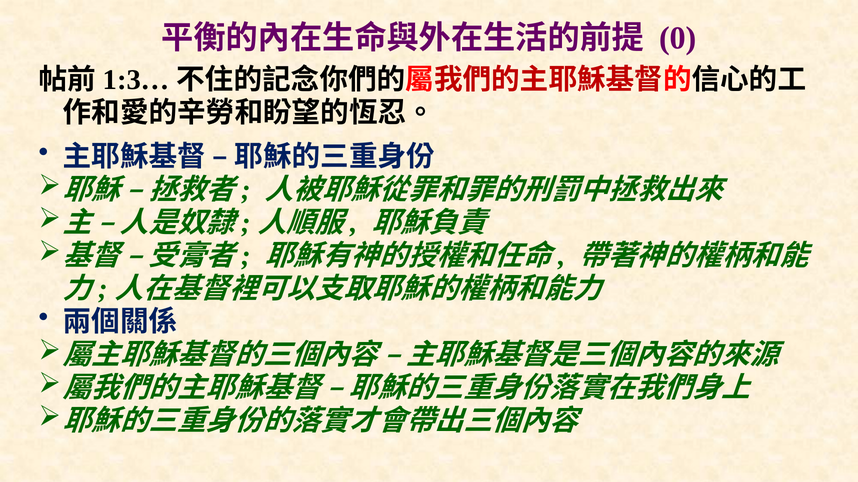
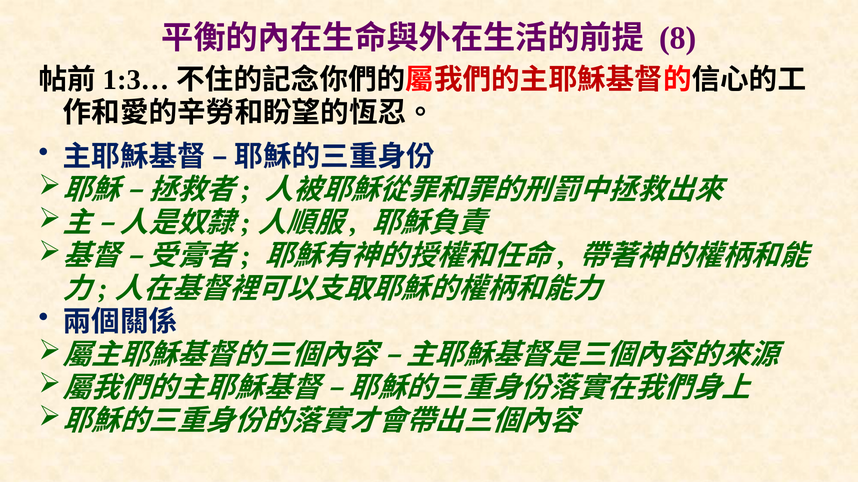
0: 0 -> 8
